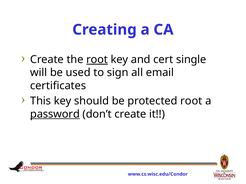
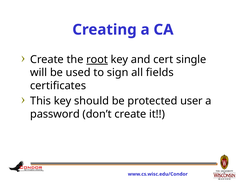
email: email -> fields
protected root: root -> user
password underline: present -> none
